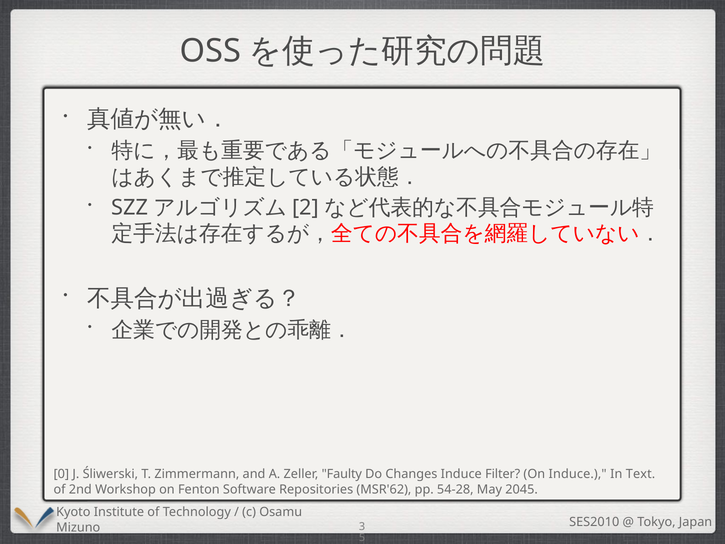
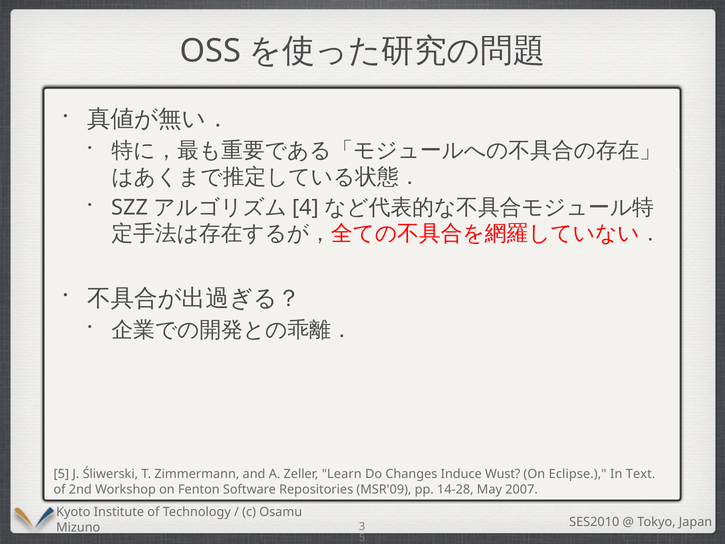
2: 2 -> 4
0 at (61, 474): 0 -> 5
Faulty: Faulty -> Learn
Filter: Filter -> Wust
On Induce: Induce -> Eclipse
MSR'62: MSR'62 -> MSR'09
54-28: 54-28 -> 14-28
2045: 2045 -> 2007
